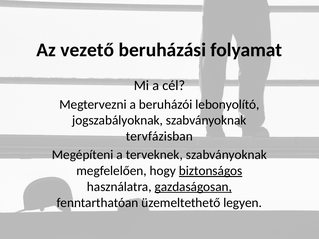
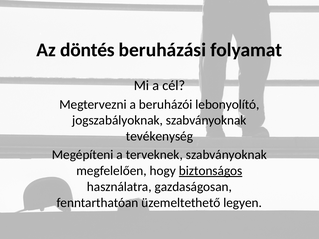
vezető: vezető -> döntés
tervfázisban: tervfázisban -> tevékenység
gazdaságosan underline: present -> none
